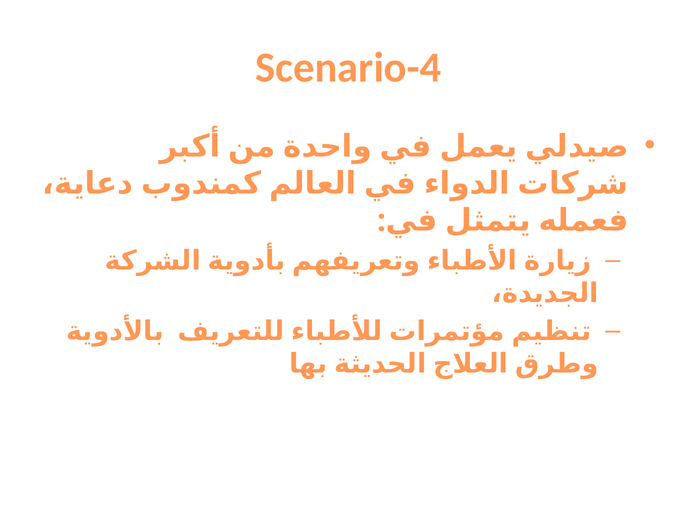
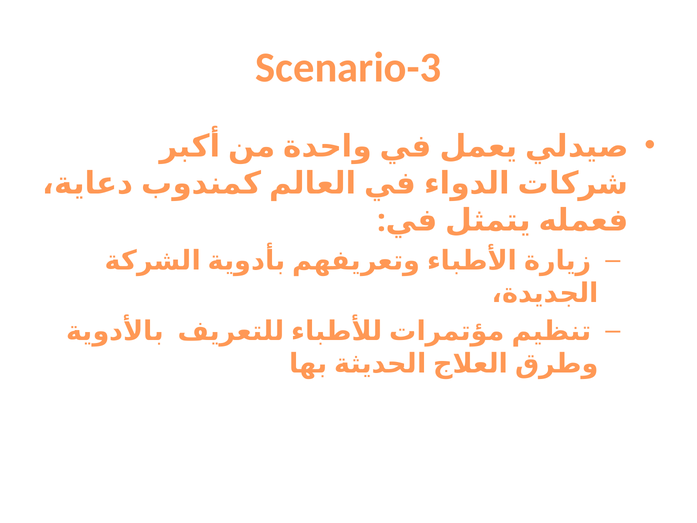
Scenario-4: Scenario-4 -> Scenario-3
